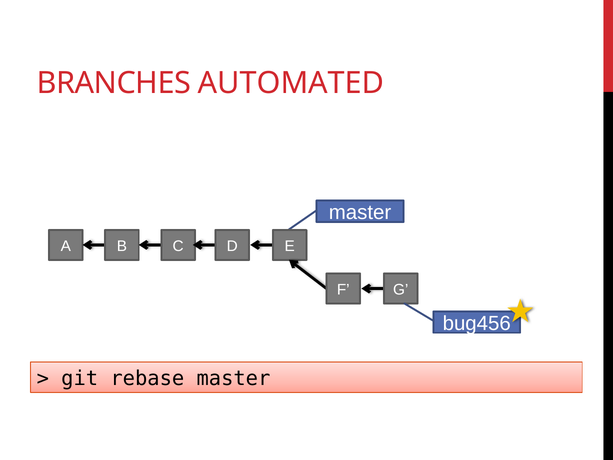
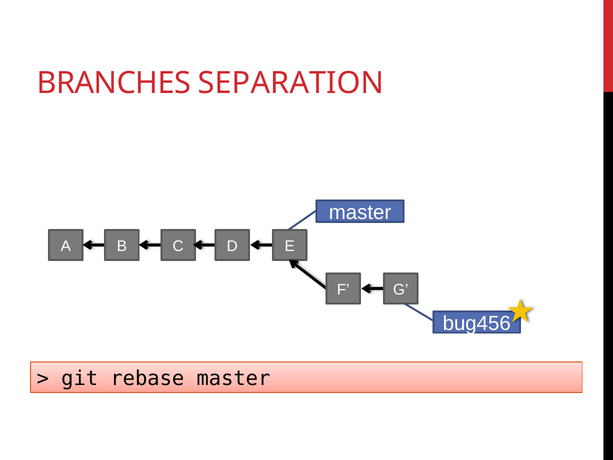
AUTOMATED: AUTOMATED -> SEPARATION
